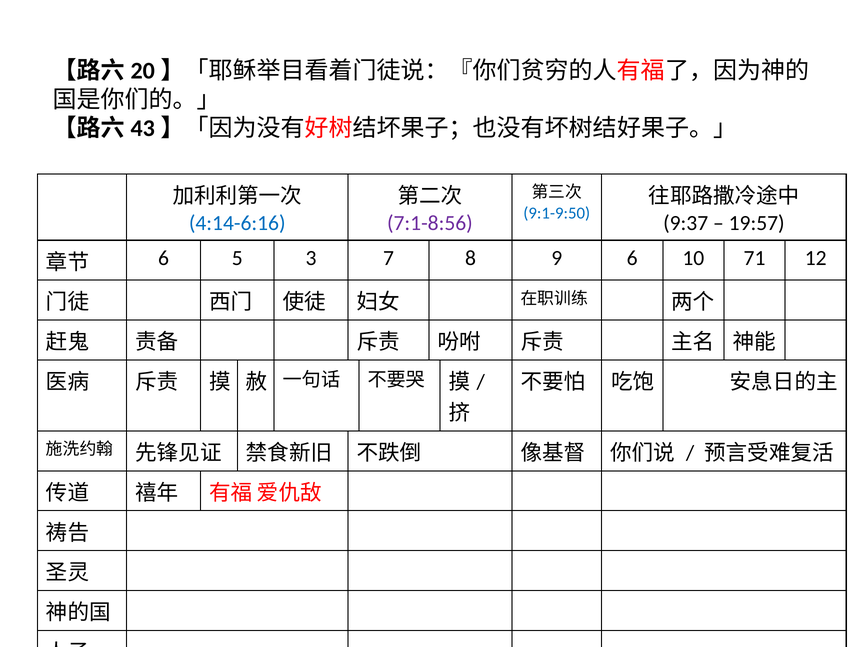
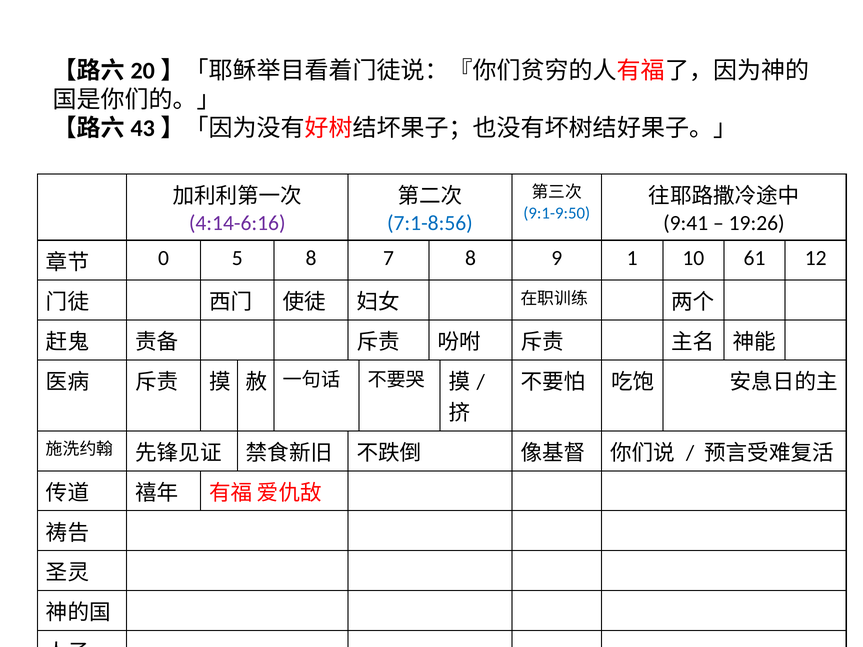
4:14-6:16 colour: blue -> purple
7:1-8:56 colour: purple -> blue
9:37: 9:37 -> 9:41
19:57: 19:57 -> 19:26
6 at (164, 258): 6 -> 0
5 3: 3 -> 8
9 6: 6 -> 1
71: 71 -> 61
